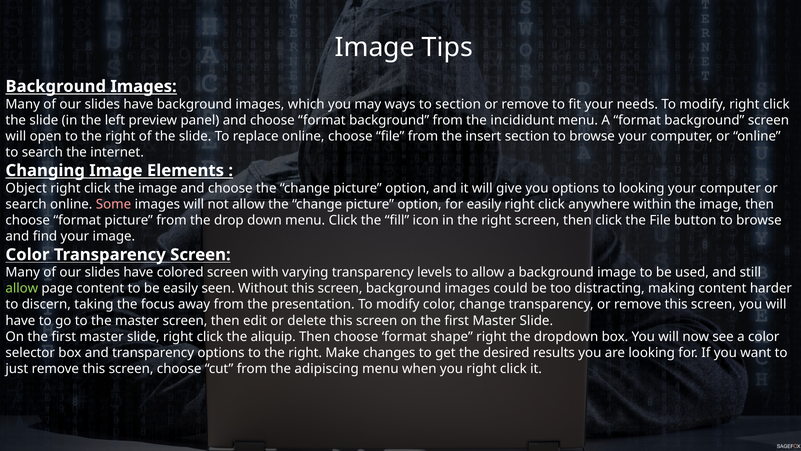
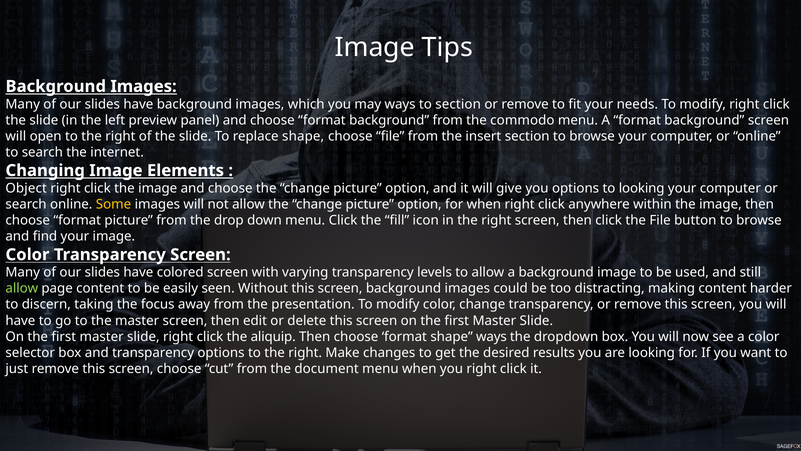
incididunt: incididunt -> commodo
replace online: online -> shape
Some colour: pink -> yellow
for easily: easily -> when
shape right: right -> ways
adipiscing: adipiscing -> document
